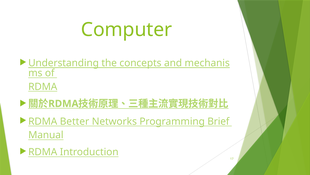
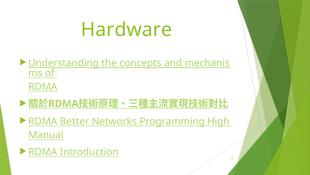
Computer: Computer -> Hardware
Brief: Brief -> High
